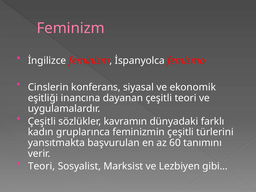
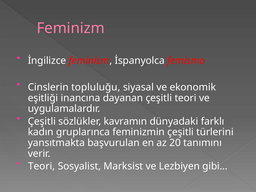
konferans: konferans -> topluluğu
60: 60 -> 20
